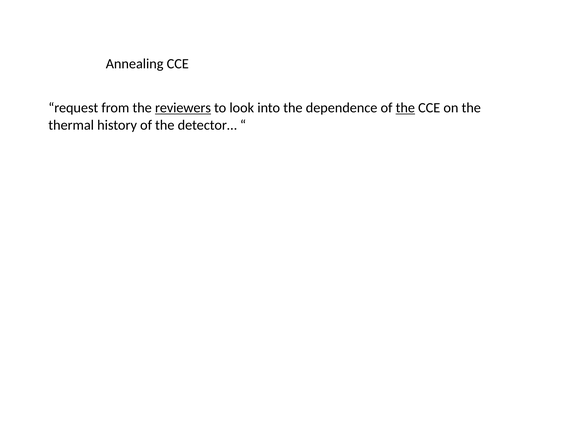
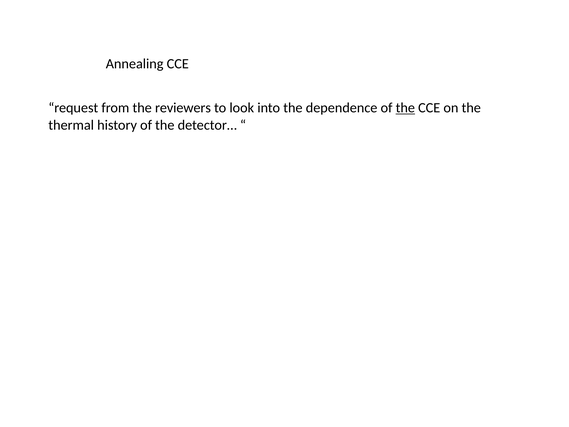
reviewers underline: present -> none
